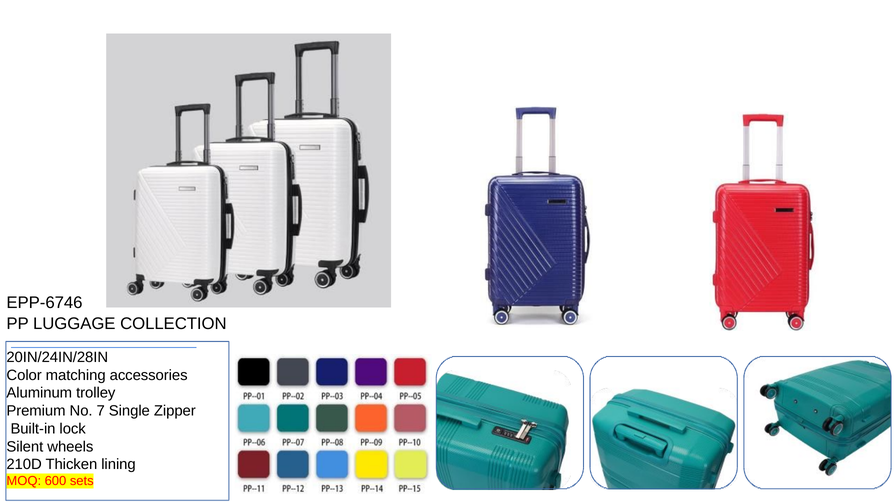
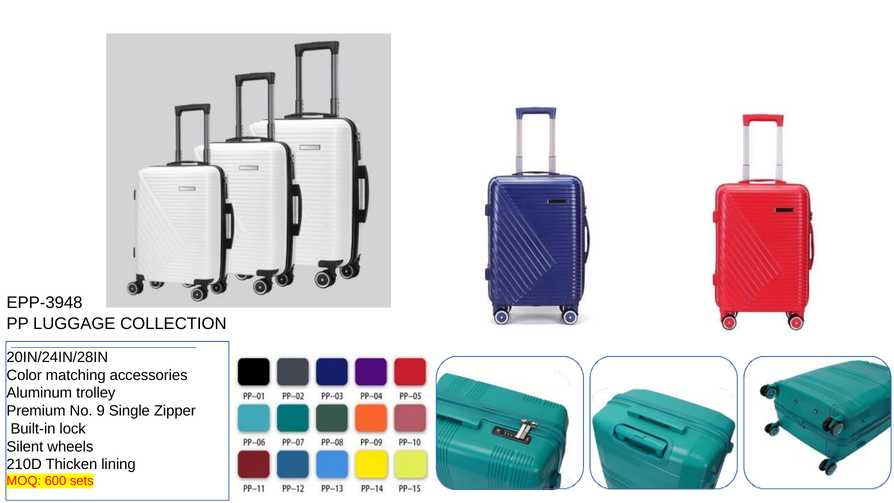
EPP-6746: EPP-6746 -> EPP-3948
7: 7 -> 9
